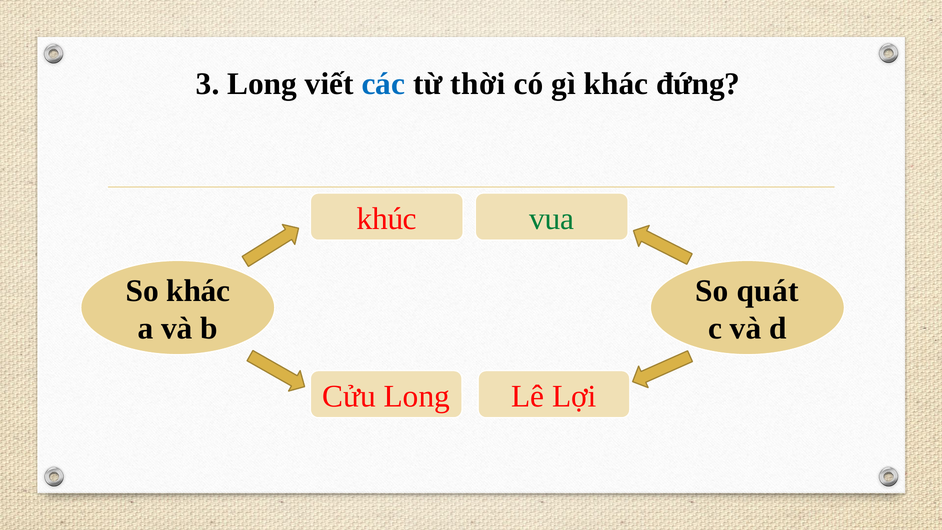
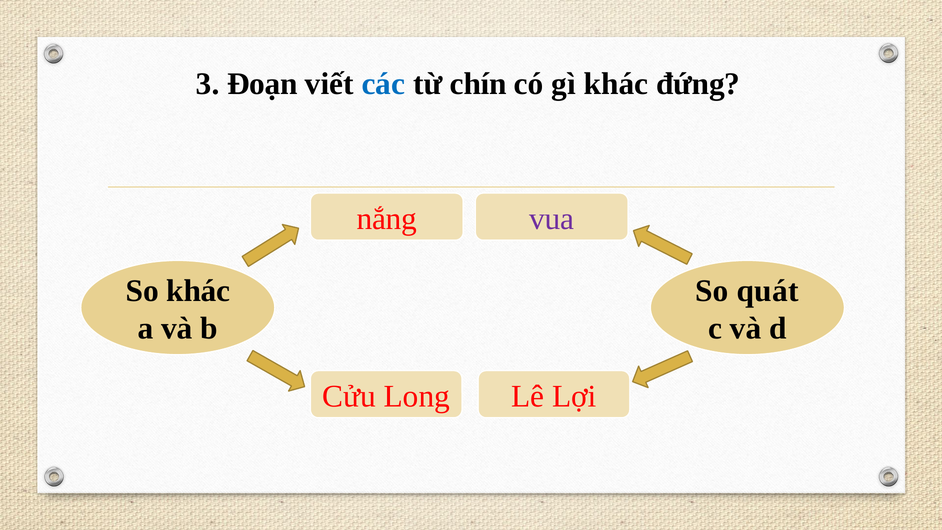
3 Long: Long -> Đoạn
thời: thời -> chín
khúc: khúc -> nắng
vua colour: green -> purple
